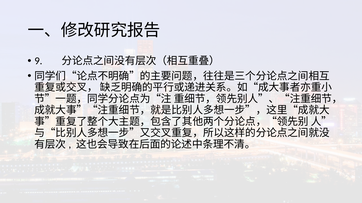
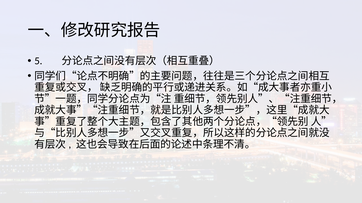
9: 9 -> 5
